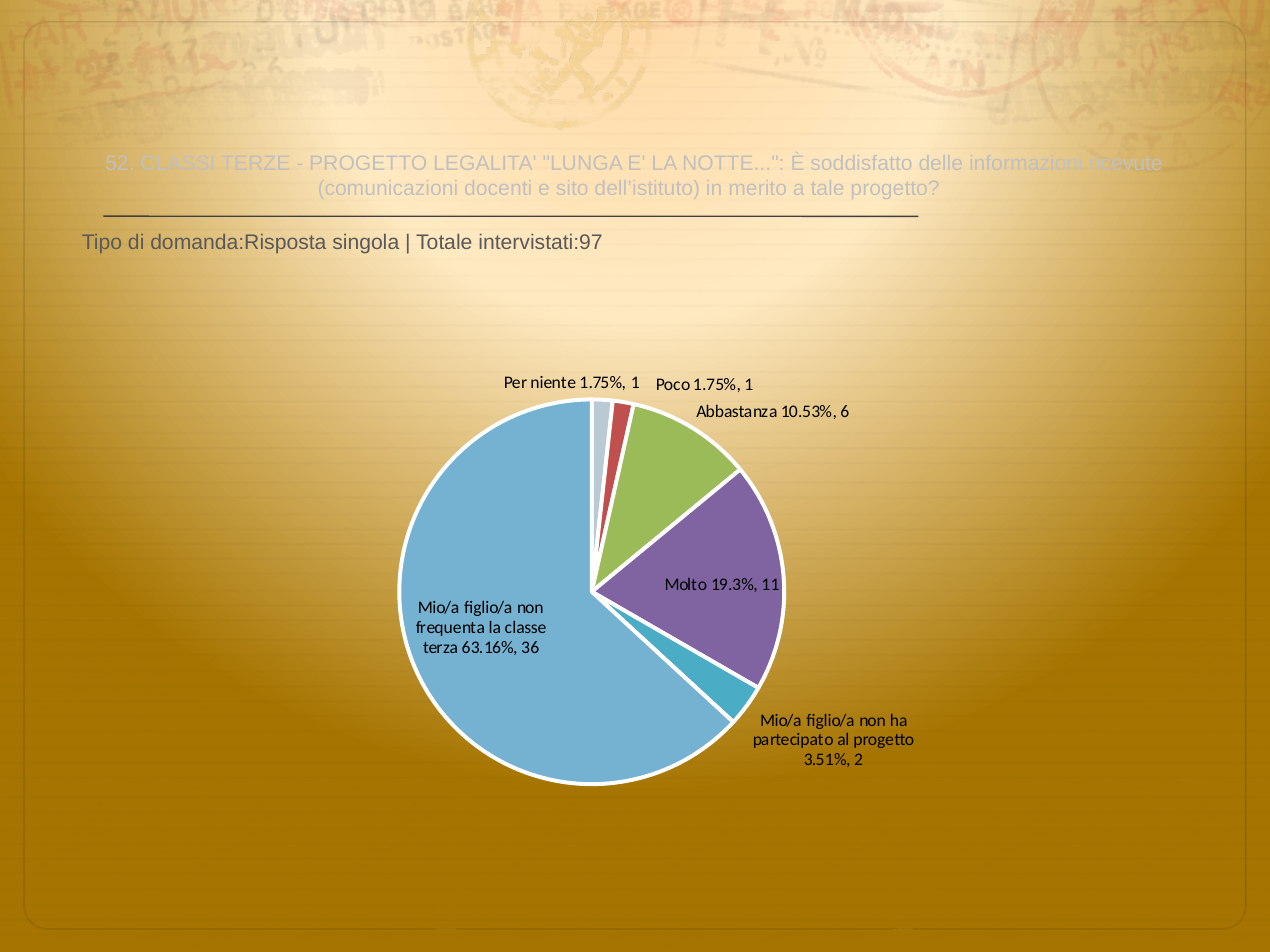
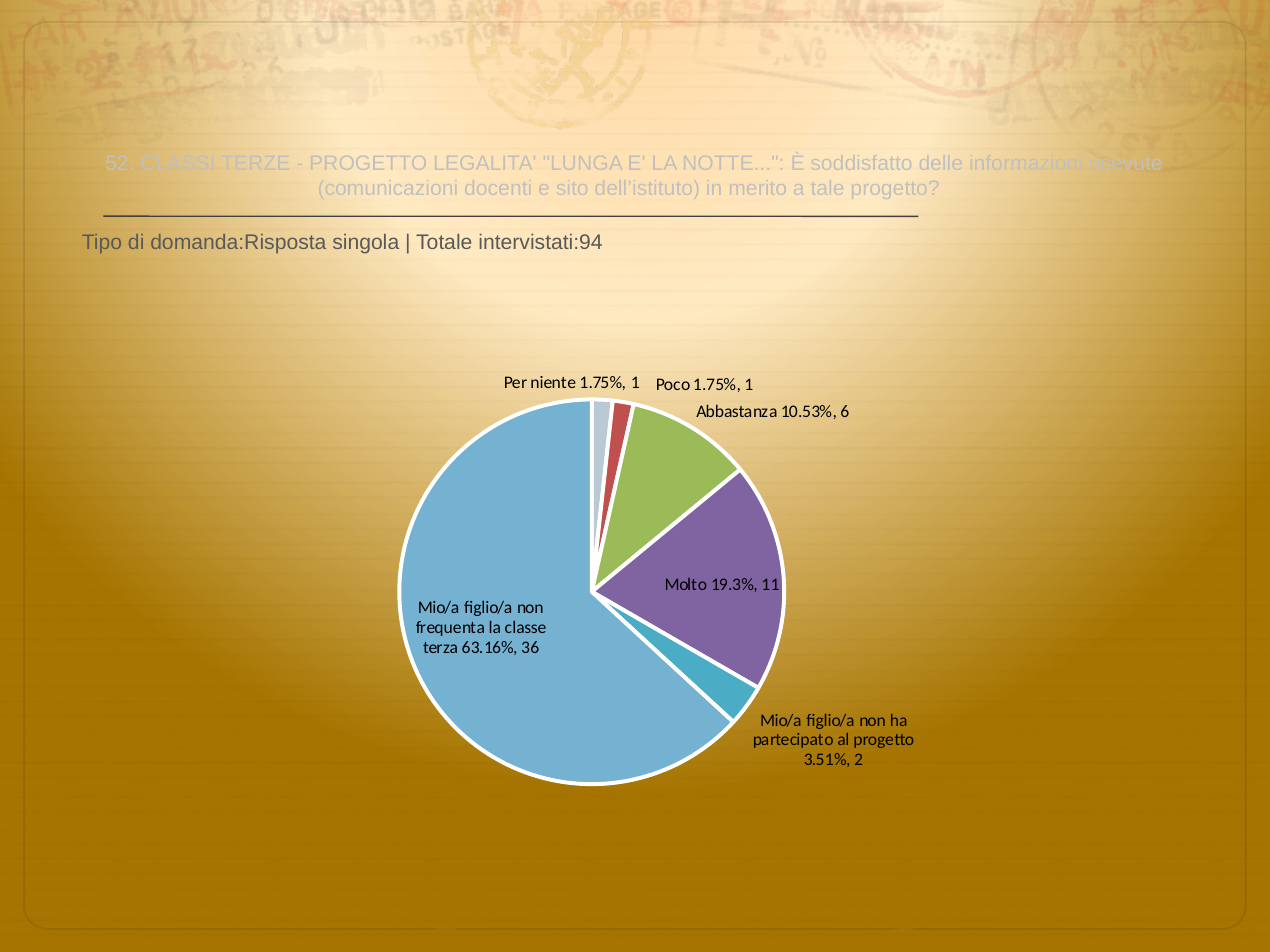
intervistati:97: intervistati:97 -> intervistati:94
